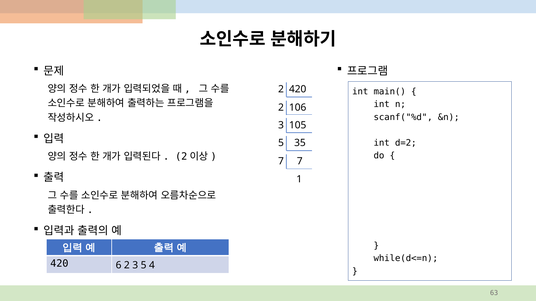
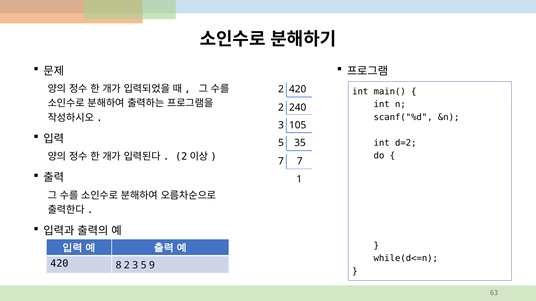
106: 106 -> 240
6: 6 -> 8
4: 4 -> 9
